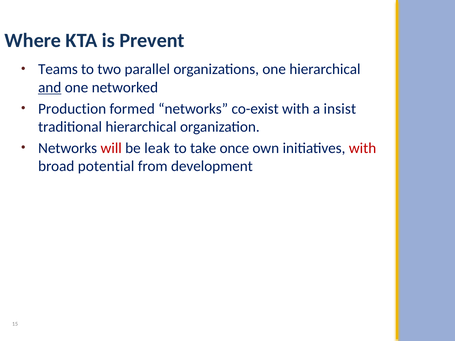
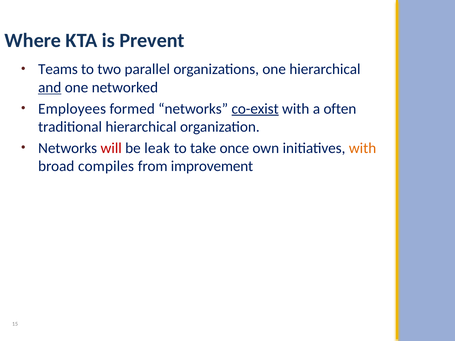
Production: Production -> Employees
co-exist underline: none -> present
insist: insist -> often
with at (363, 148) colour: red -> orange
potential: potential -> compiles
development: development -> improvement
